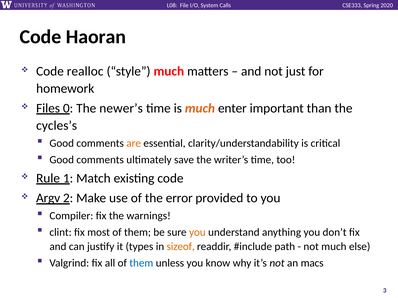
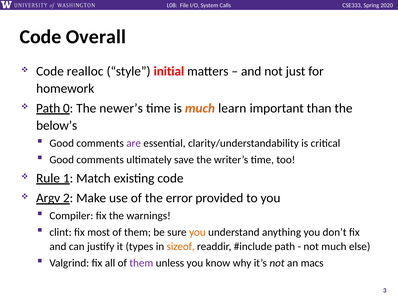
Haoran: Haoran -> Overall
style much: much -> initial
Files at (48, 108): Files -> Path
enter: enter -> learn
cycles’s: cycles’s -> below’s
are colour: orange -> purple
them at (141, 263) colour: blue -> purple
